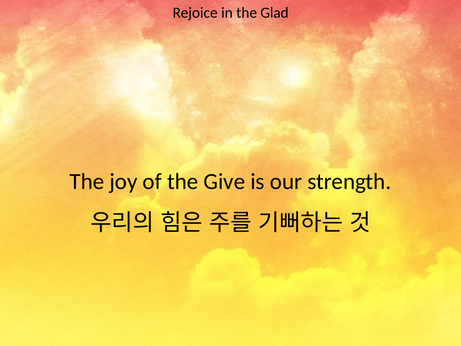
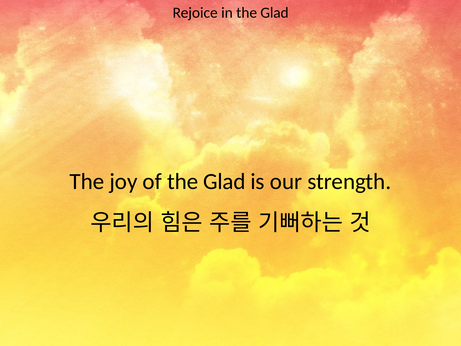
of the Give: Give -> Glad
